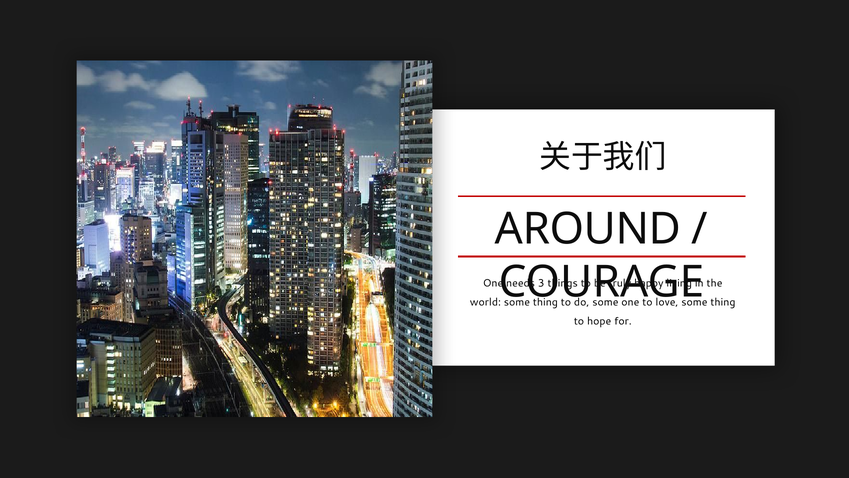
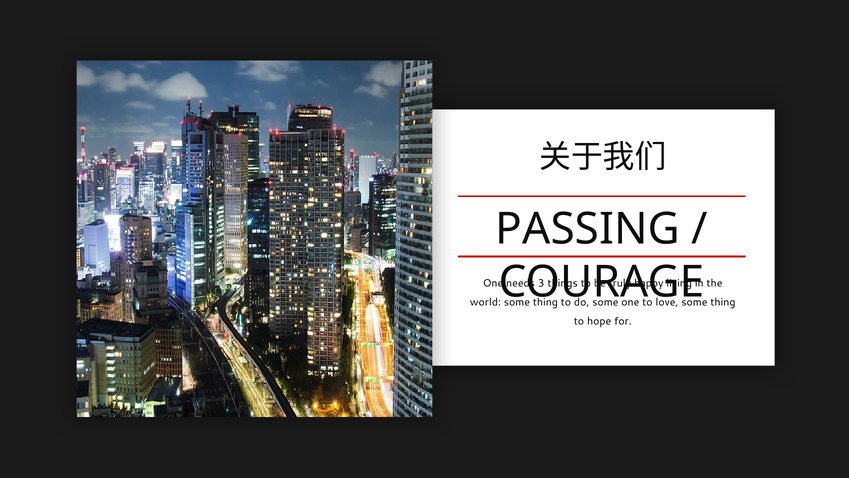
AROUND: AROUND -> PASSING
